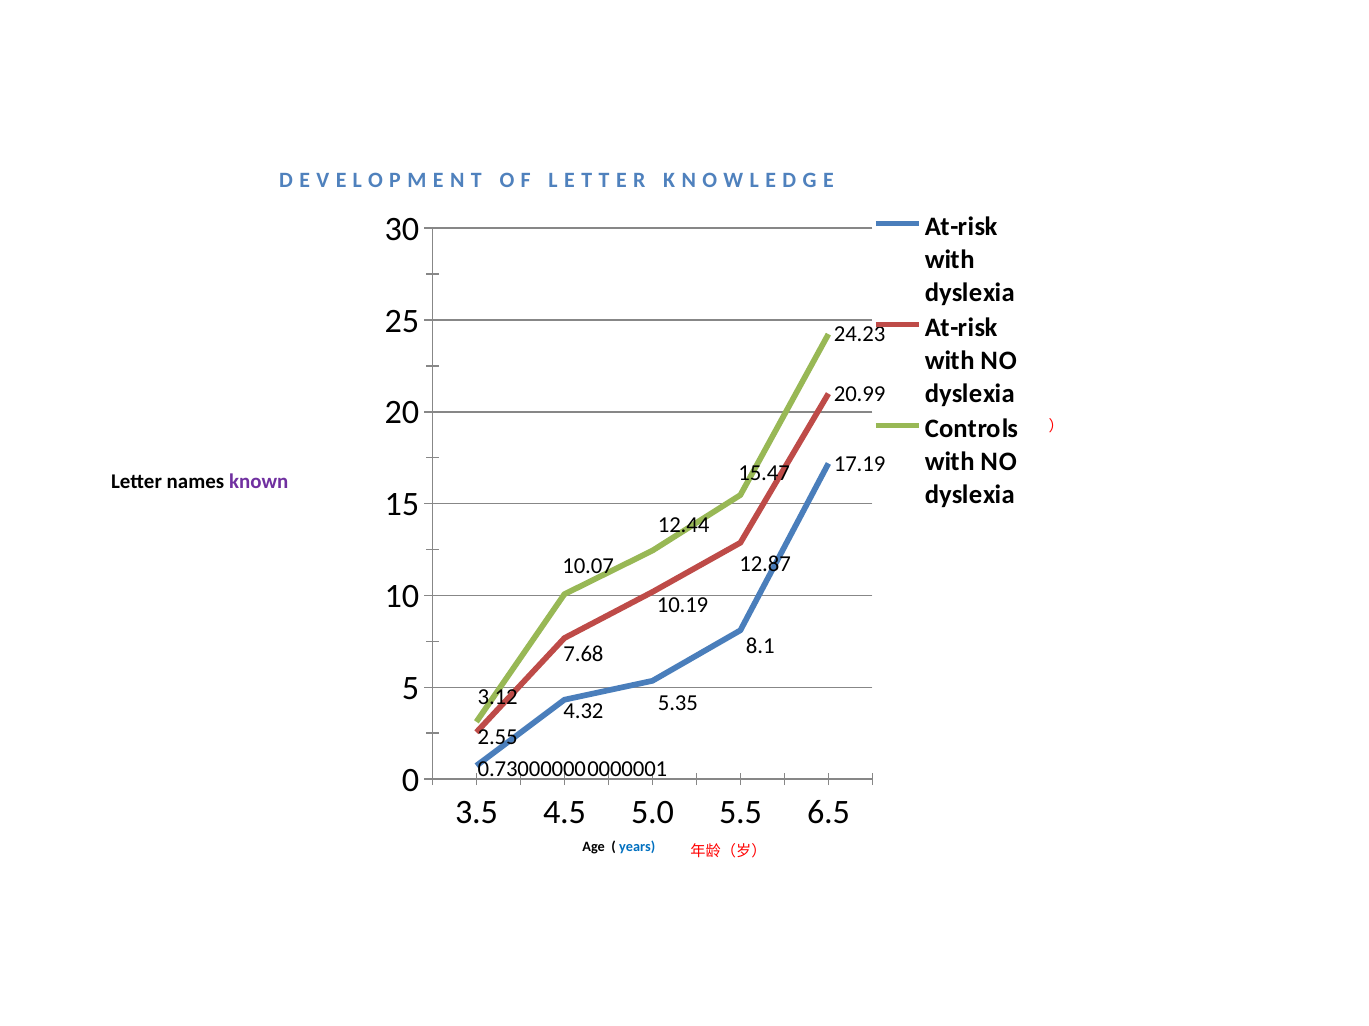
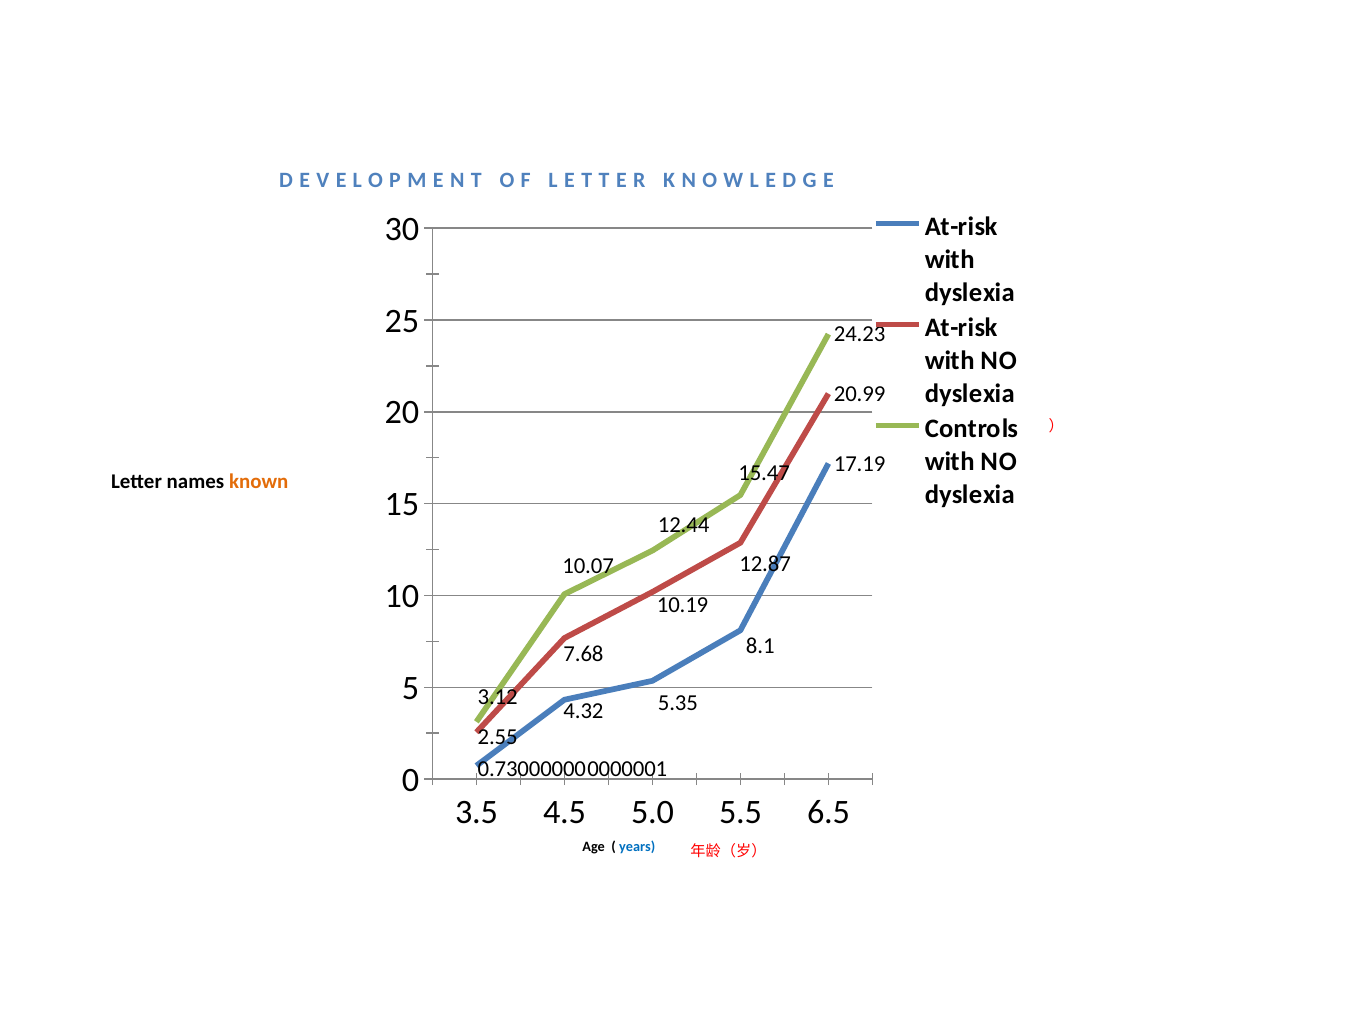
known colour: purple -> orange
